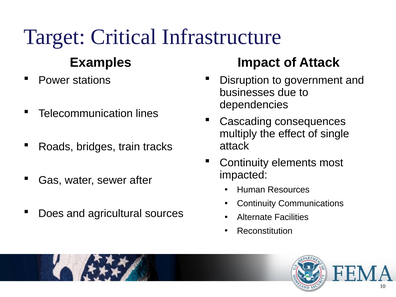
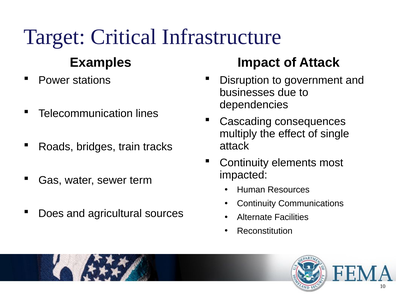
after: after -> term
